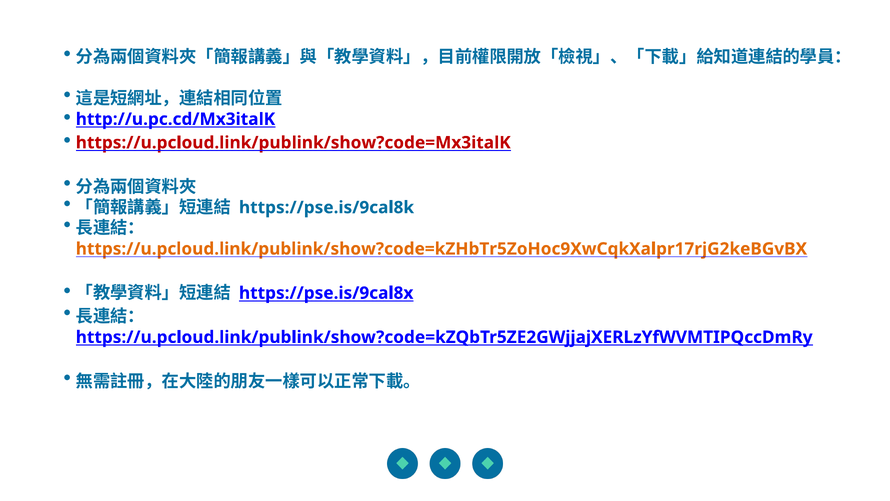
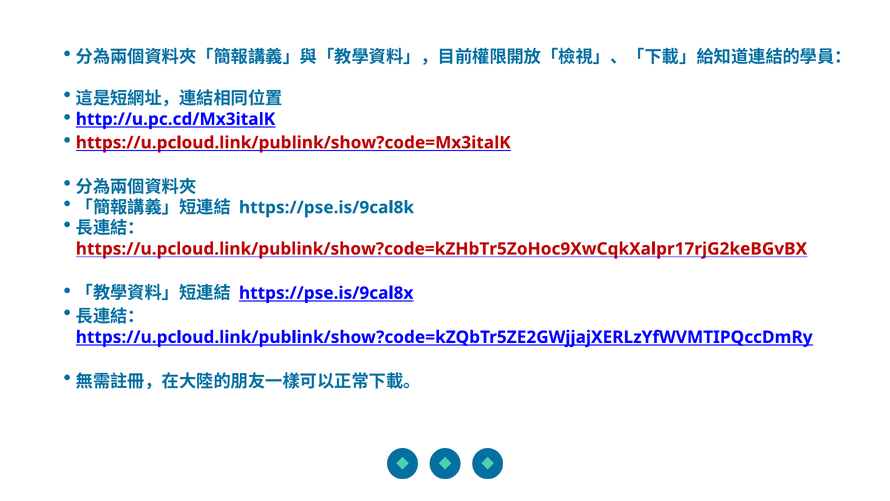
https://u.pcloud.link/publink/show?code=kZHbTr5ZoHoc9XwCqkXalpr17rjG2keBGvBX colour: orange -> red
